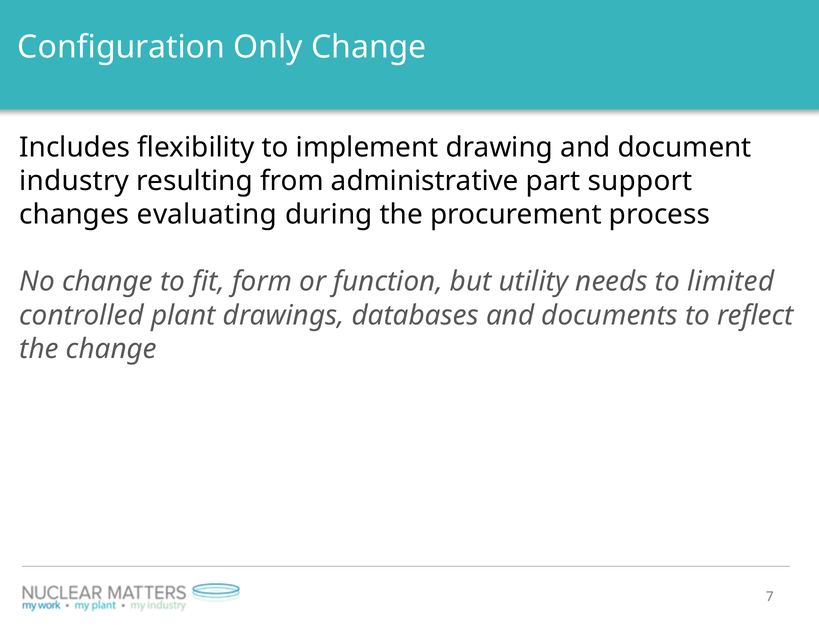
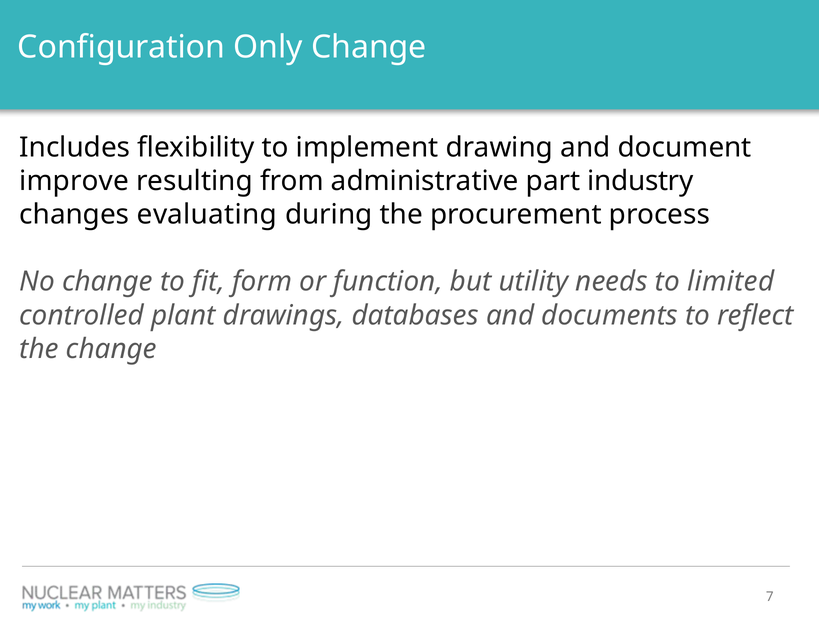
industry: industry -> improve
support: support -> industry
